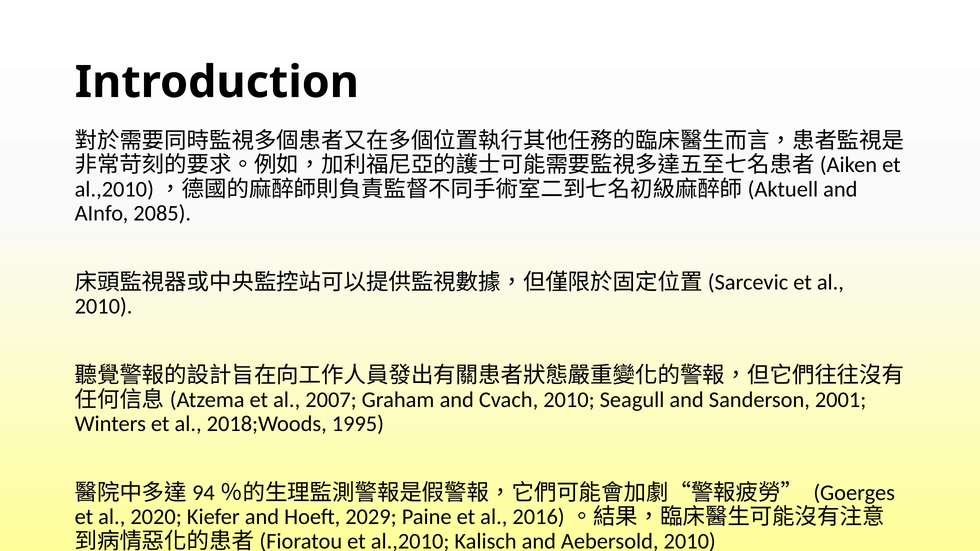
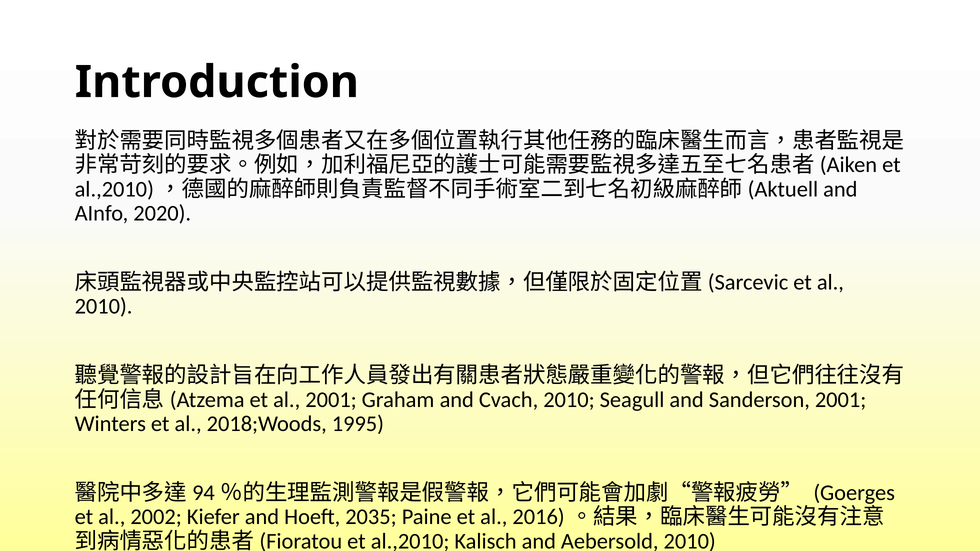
2085: 2085 -> 2020
al 2007: 2007 -> 2001
2020: 2020 -> 2002
2029: 2029 -> 2035
